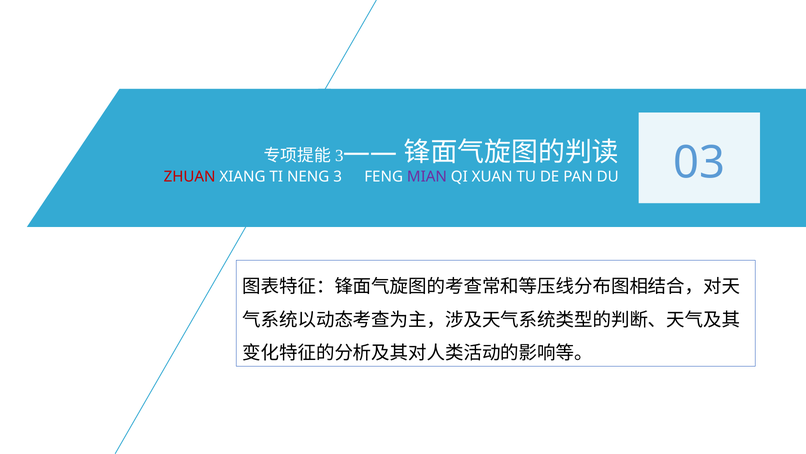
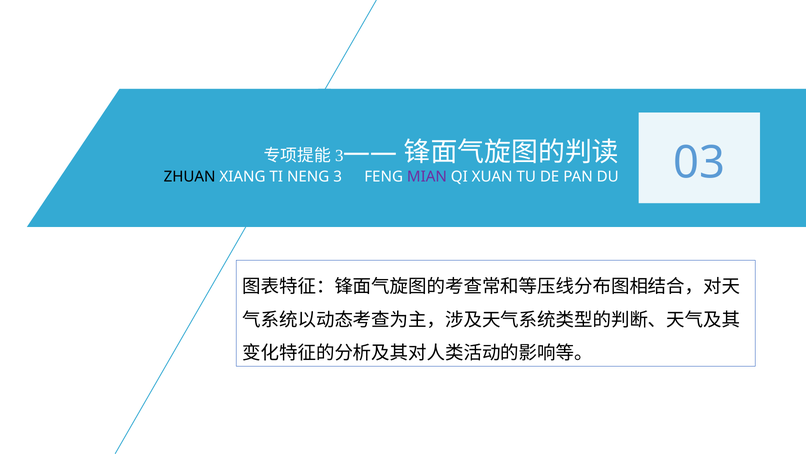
ZHUAN colour: red -> black
